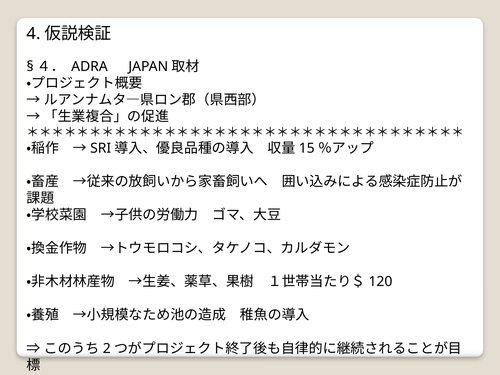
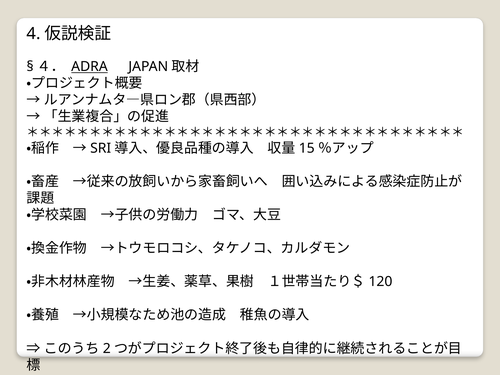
ADRA underline: none -> present
